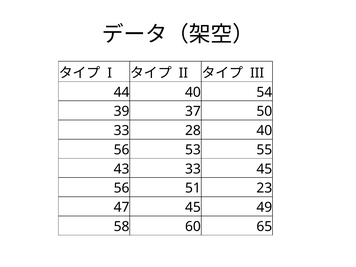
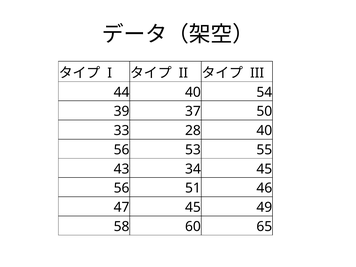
43 33: 33 -> 34
23: 23 -> 46
